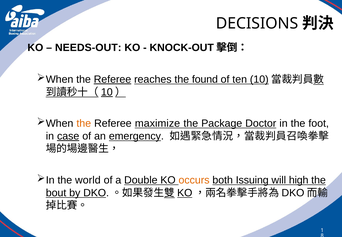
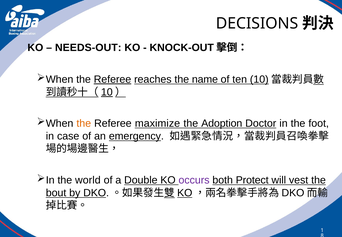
found: found -> name
Package: Package -> Adoption
case underline: present -> none
occurs colour: orange -> purple
Issuing: Issuing -> Protect
high: high -> vest
